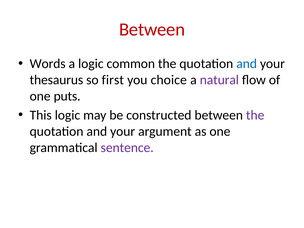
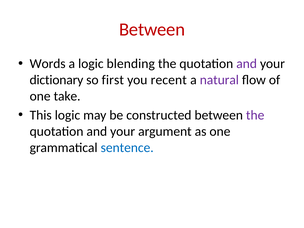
common: common -> blending
and at (247, 64) colour: blue -> purple
thesaurus: thesaurus -> dictionary
choice: choice -> recent
puts: puts -> take
sentence colour: purple -> blue
